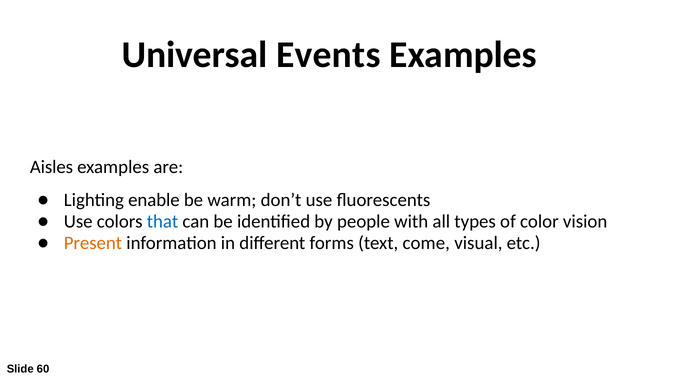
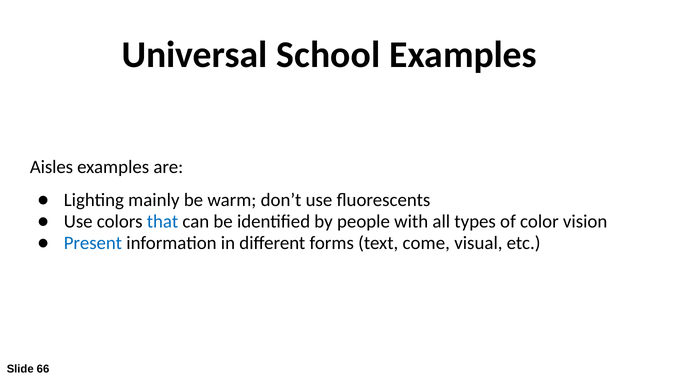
Events: Events -> School
enable: enable -> mainly
Present colour: orange -> blue
60: 60 -> 66
